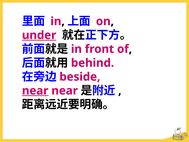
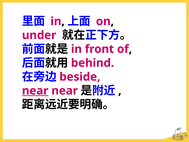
under underline: present -> none
